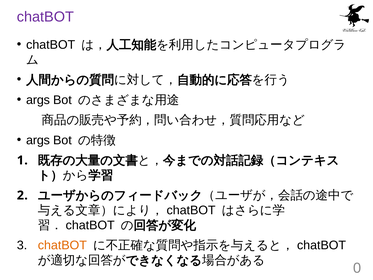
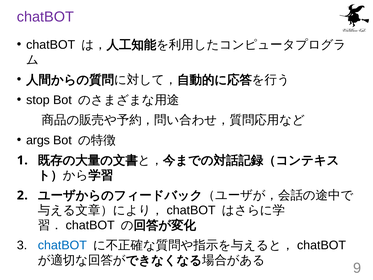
args at (38, 100): args -> stop
chatBOT at (62, 245) colour: orange -> blue
0: 0 -> 9
